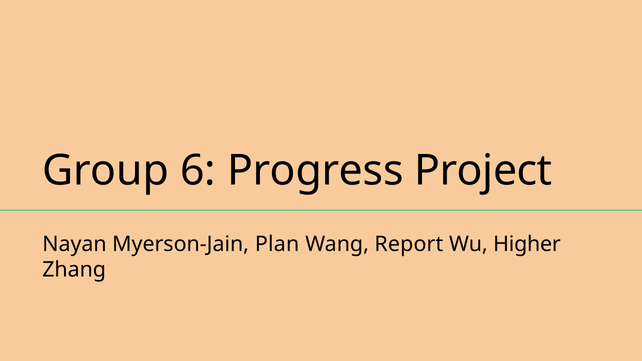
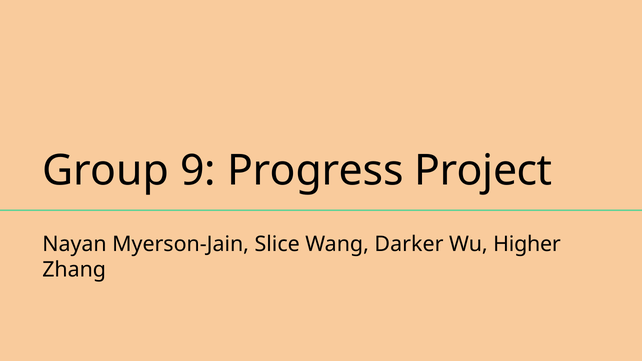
6: 6 -> 9
Plan: Plan -> Slice
Report: Report -> Darker
